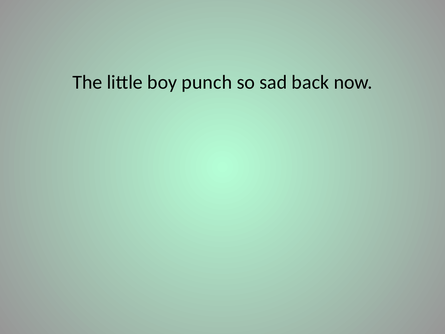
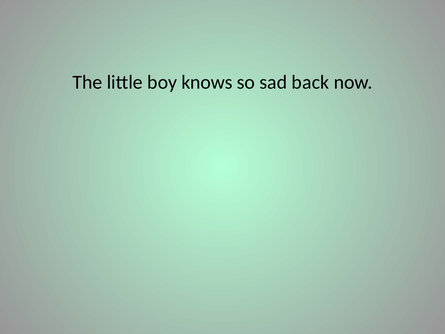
punch: punch -> knows
